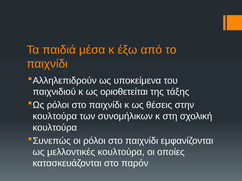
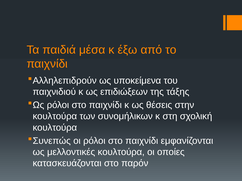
οριοθετείται: οριοθετείται -> επιδιώξεων
